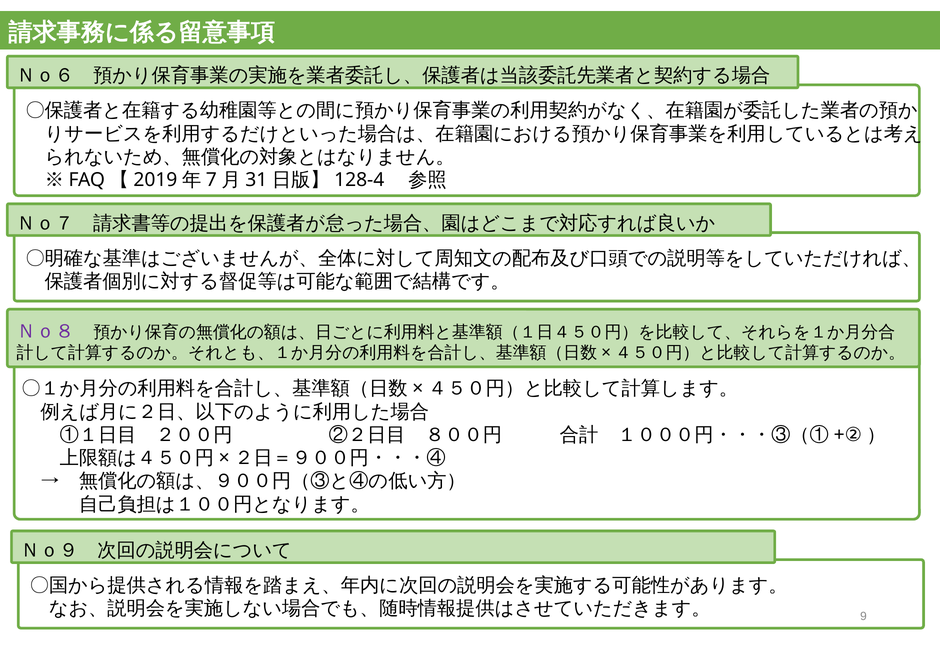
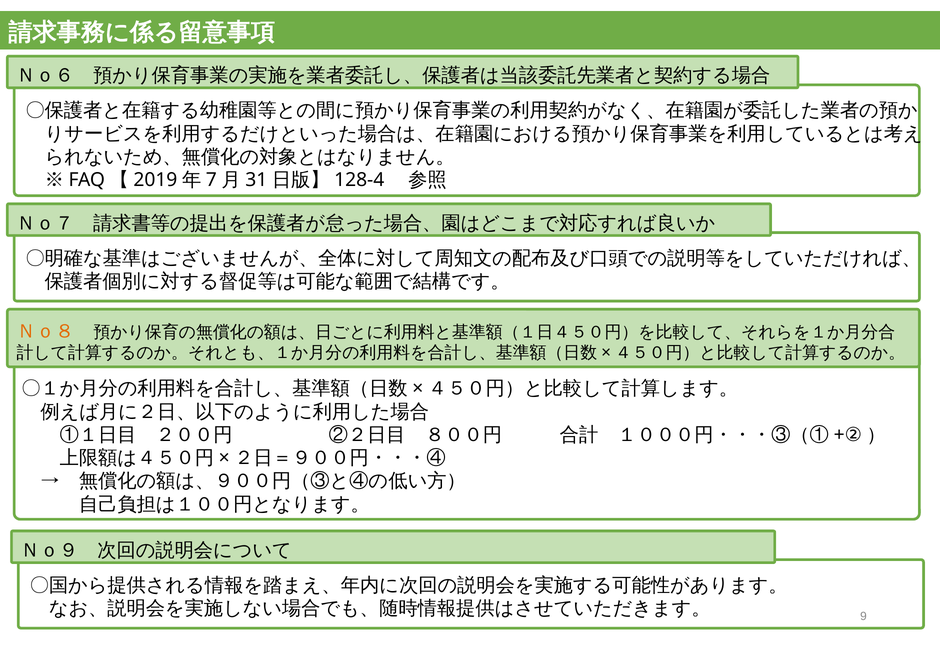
Ｎｏ８ colour: purple -> orange
